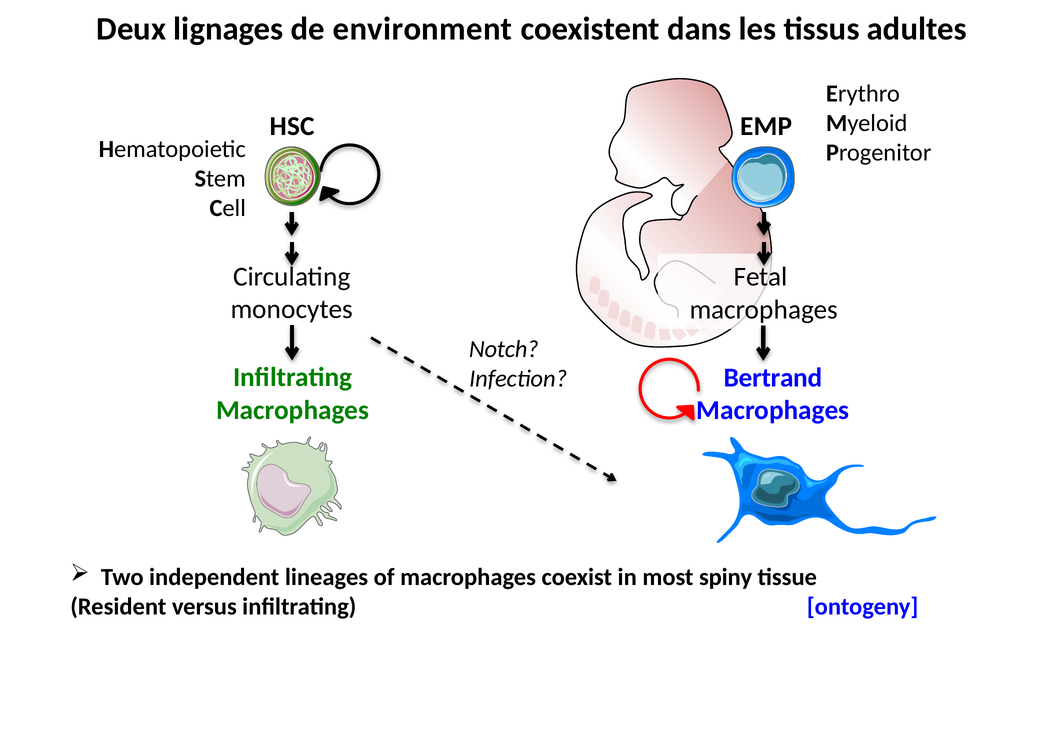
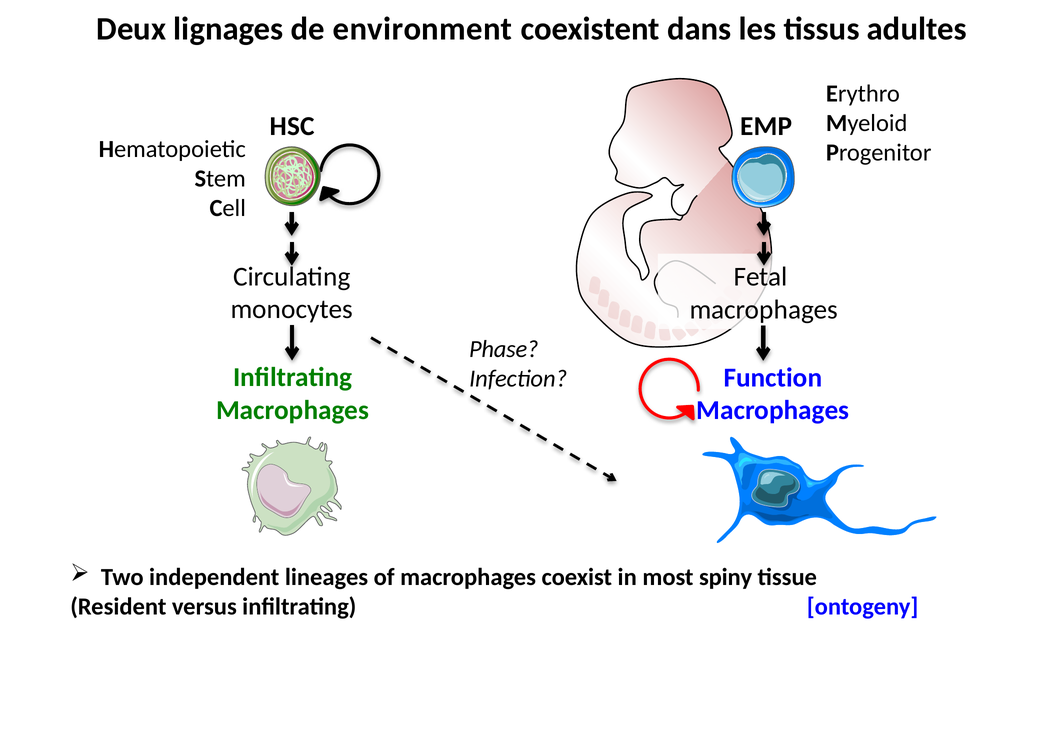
Notch: Notch -> Phase
Bertrand: Bertrand -> Function
